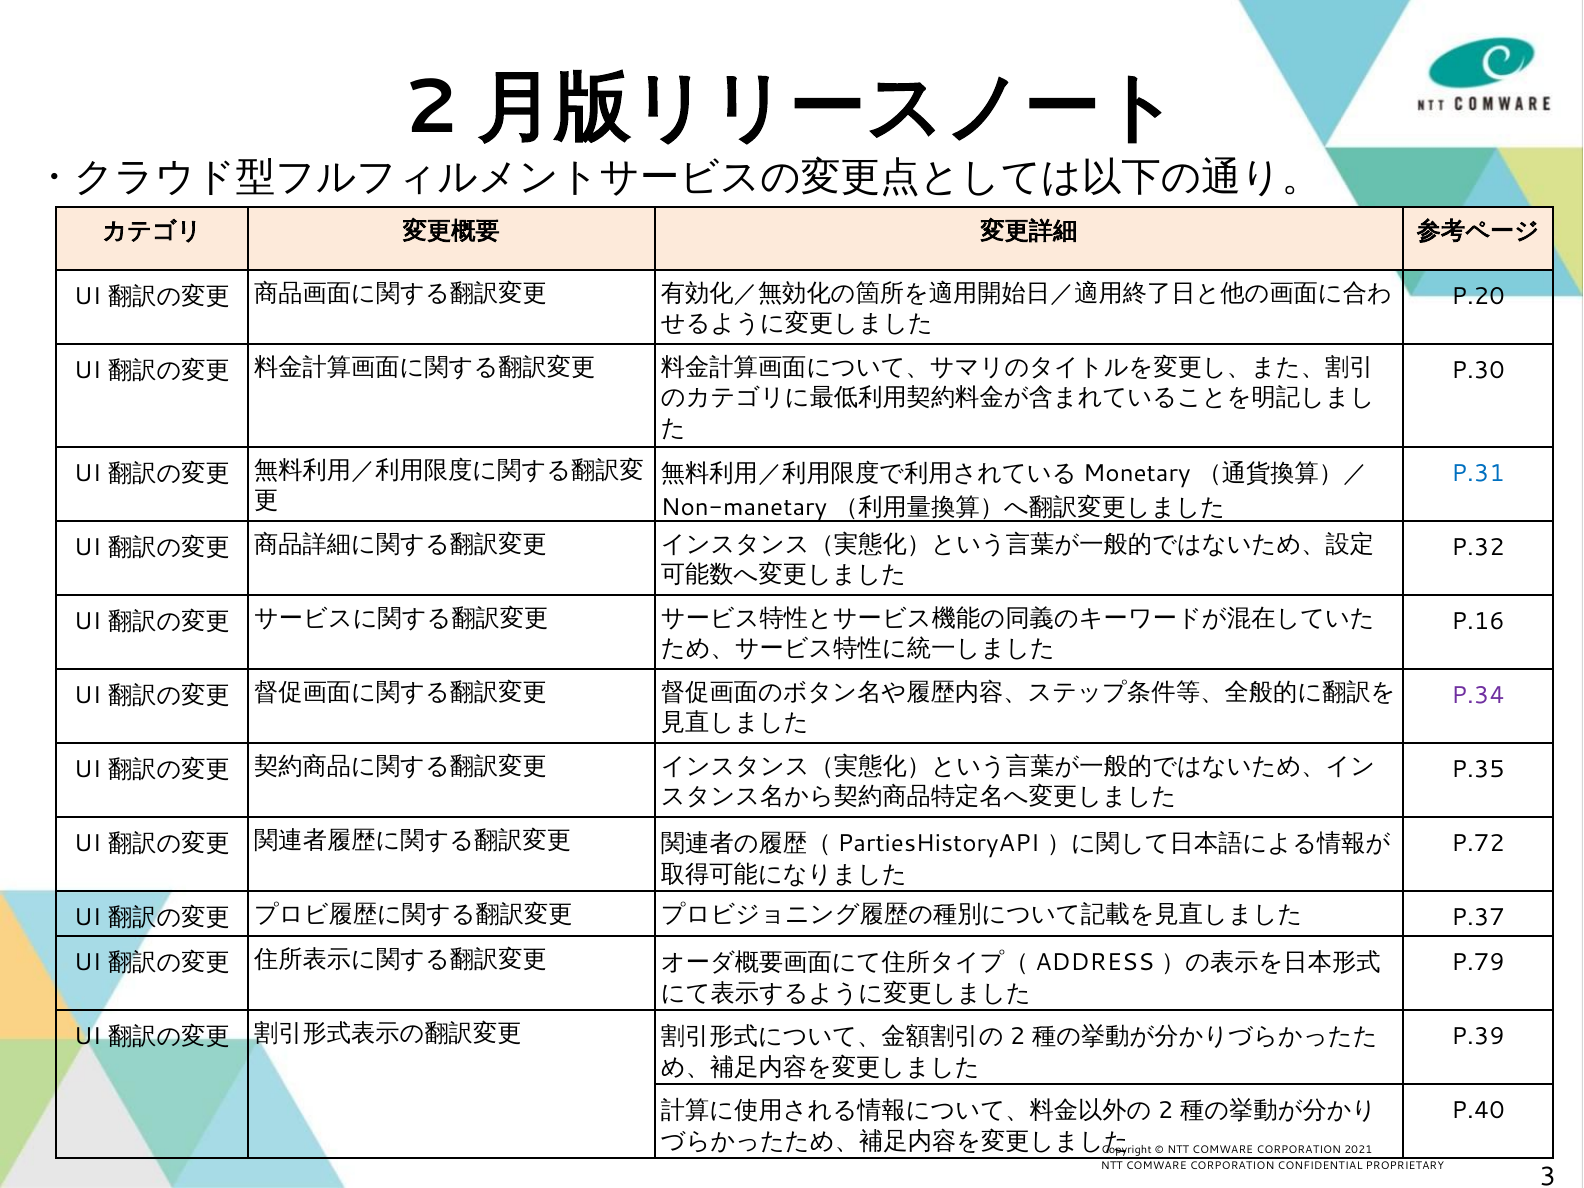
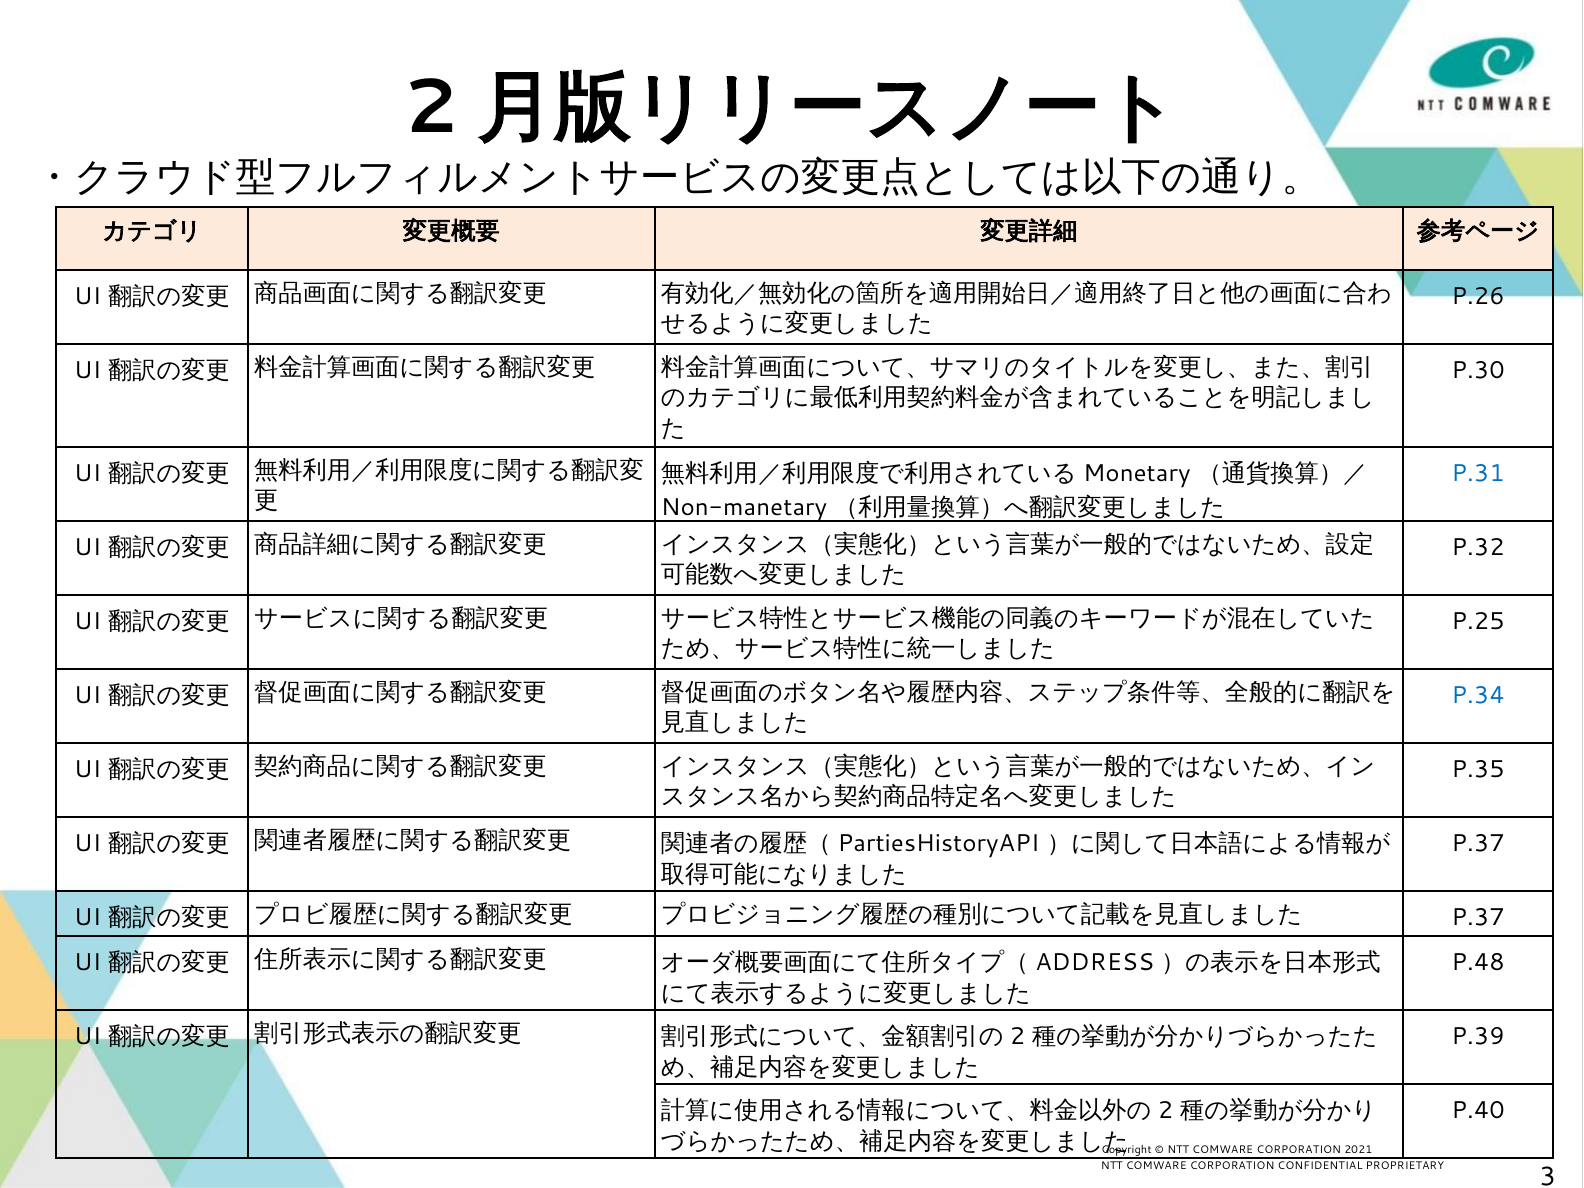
P.20: P.20 -> P.26
P.16: P.16 -> P.25
P.34 colour: purple -> blue
P.72 at (1478, 844): P.72 -> P.37
P.79: P.79 -> P.48
